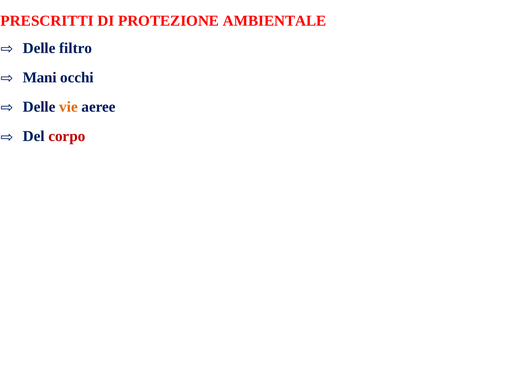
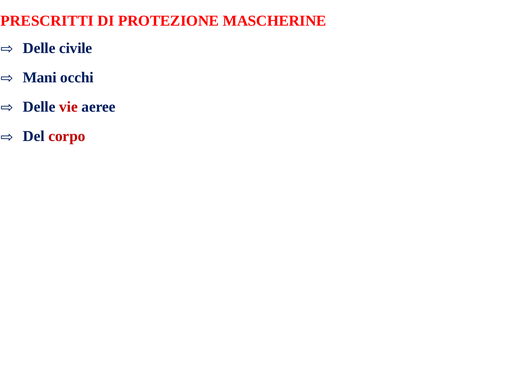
AMBIENTALE: AMBIENTALE -> MASCHERINE
filtro: filtro -> civile
vie colour: orange -> red
